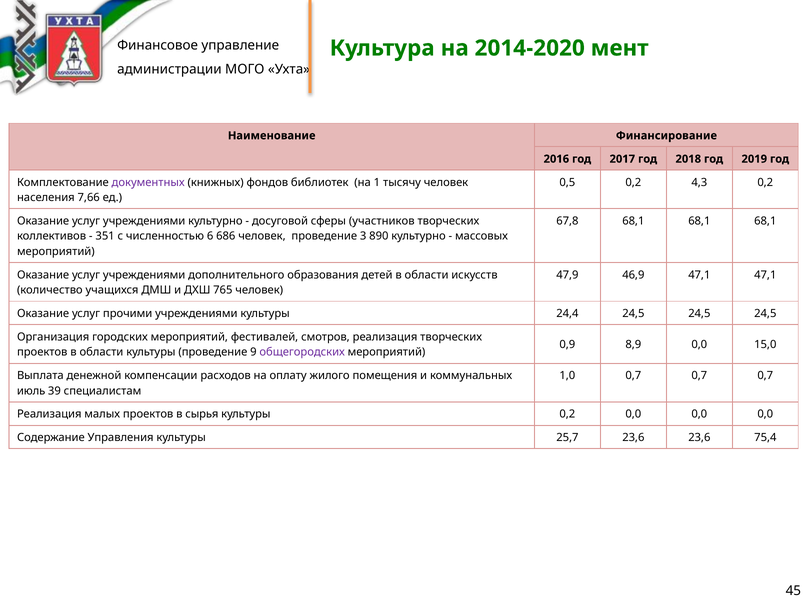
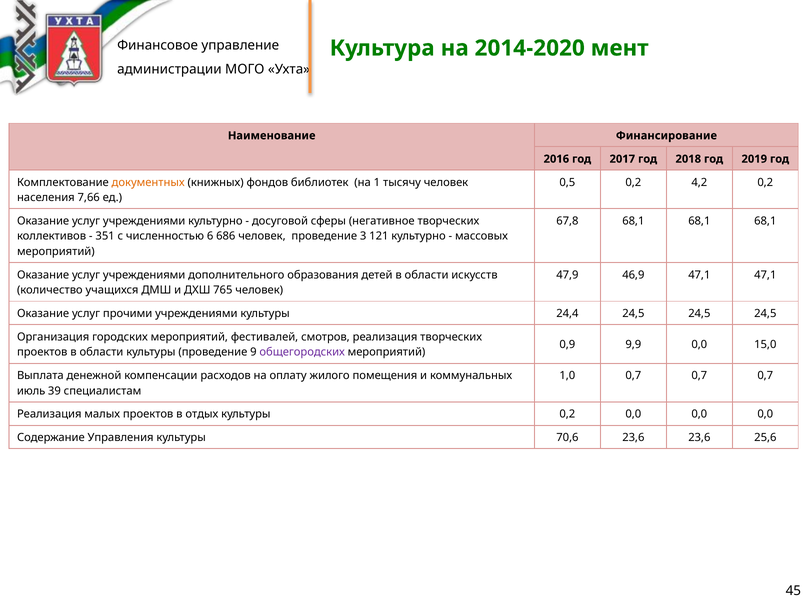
документных colour: purple -> orange
4,3: 4,3 -> 4,2
участников: участников -> негативное
890: 890 -> 121
8,9: 8,9 -> 9,9
сырья: сырья -> отдых
25,7: 25,7 -> 70,6
75,4: 75,4 -> 25,6
